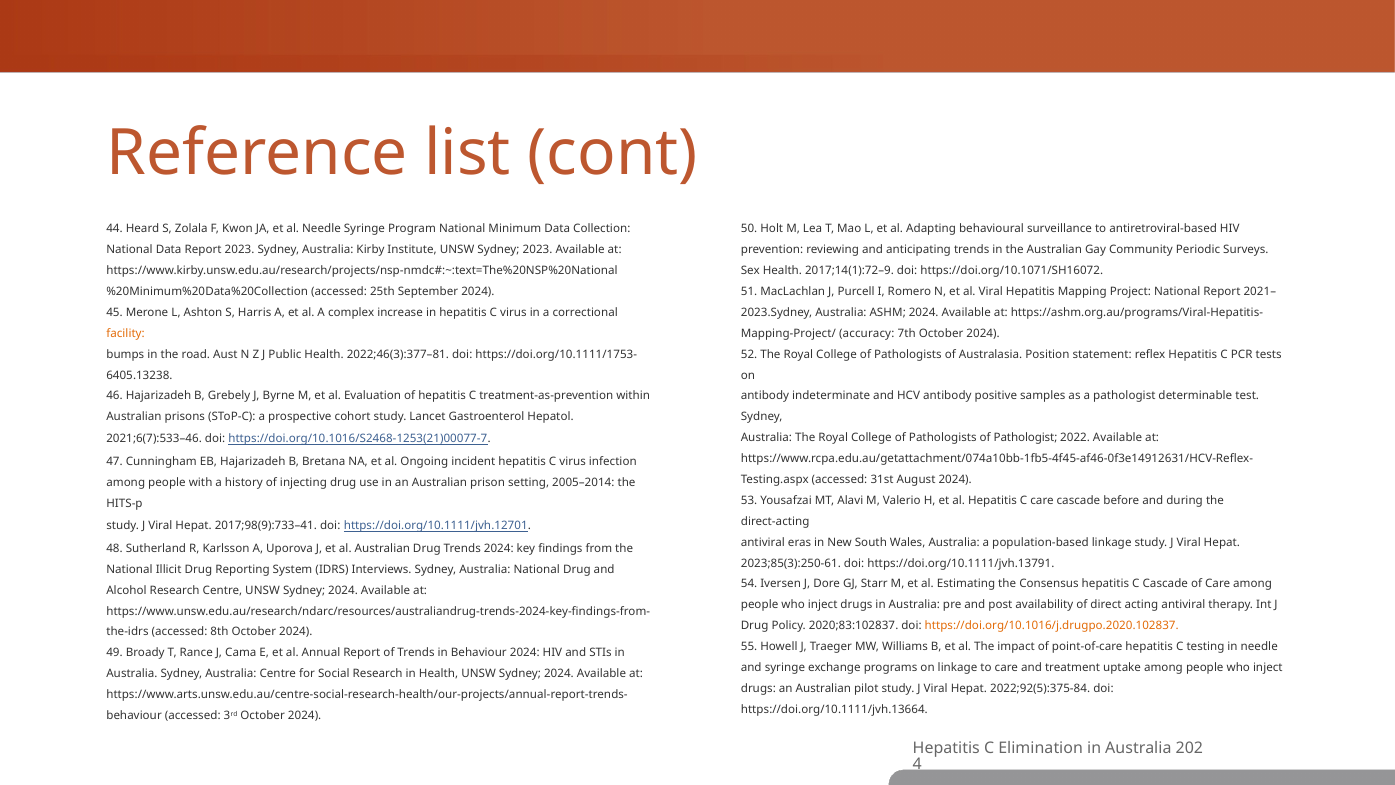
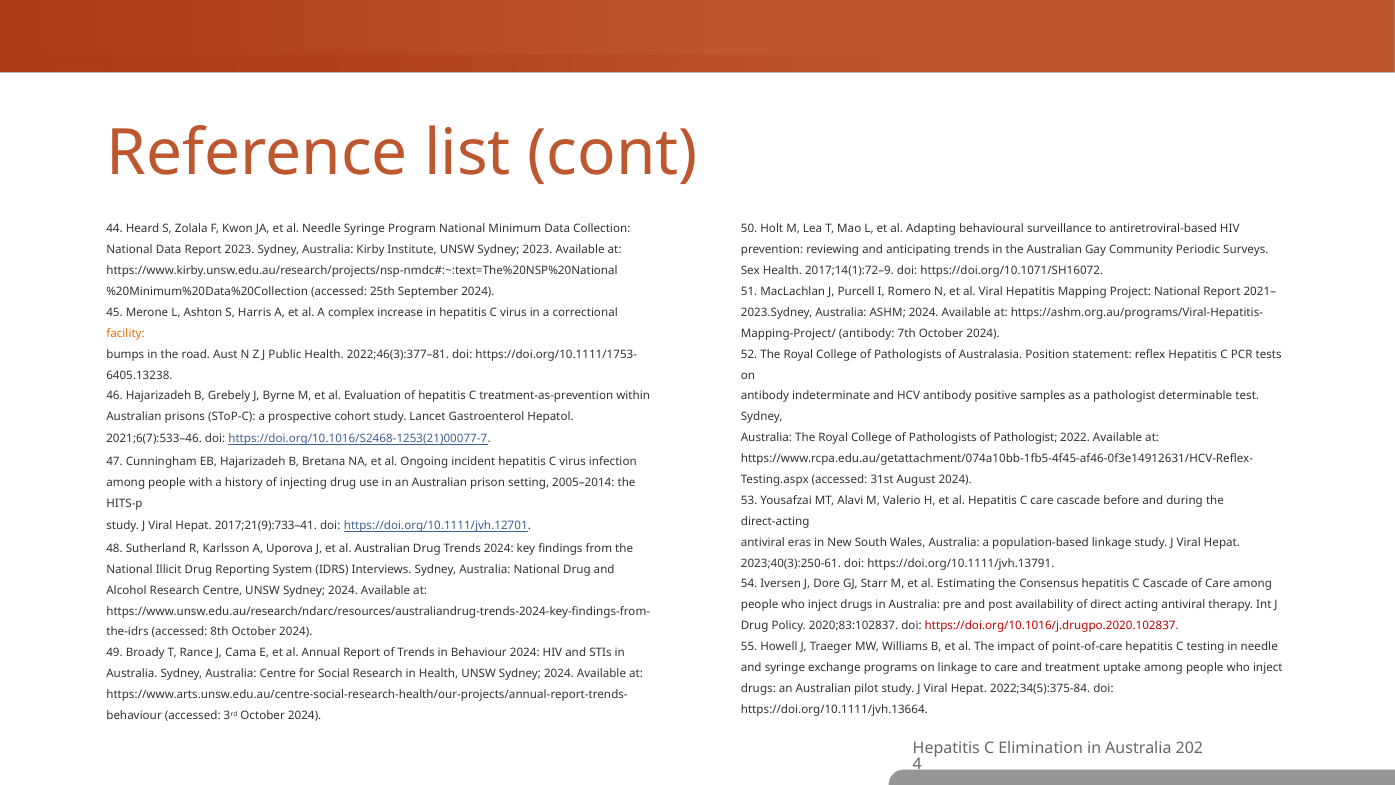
accuracy at (867, 333): accuracy -> antibody
2017;98(9):733–41: 2017;98(9):733–41 -> 2017;21(9):733–41
2023;85(3):250‑61: 2023;85(3):250‑61 -> 2023;40(3):250‑61
https://doi.org/10.1016/j.drugpo.2020.102837 colour: orange -> red
2022;92(5):375-84: 2022;92(5):375-84 -> 2022;34(5):375-84
